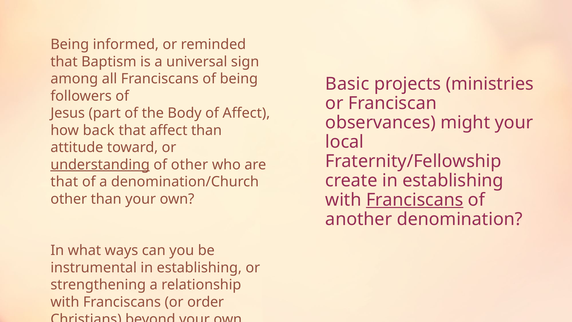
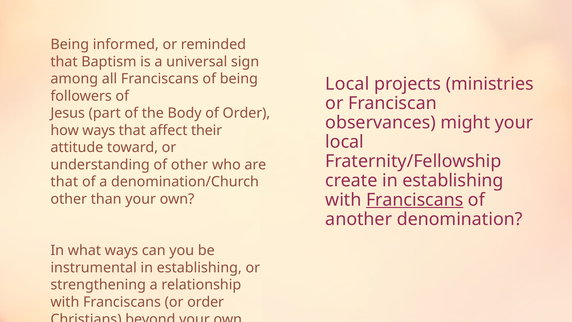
Basic at (347, 84): Basic -> Local
of Affect: Affect -> Order
how back: back -> ways
affect than: than -> their
understanding underline: present -> none
